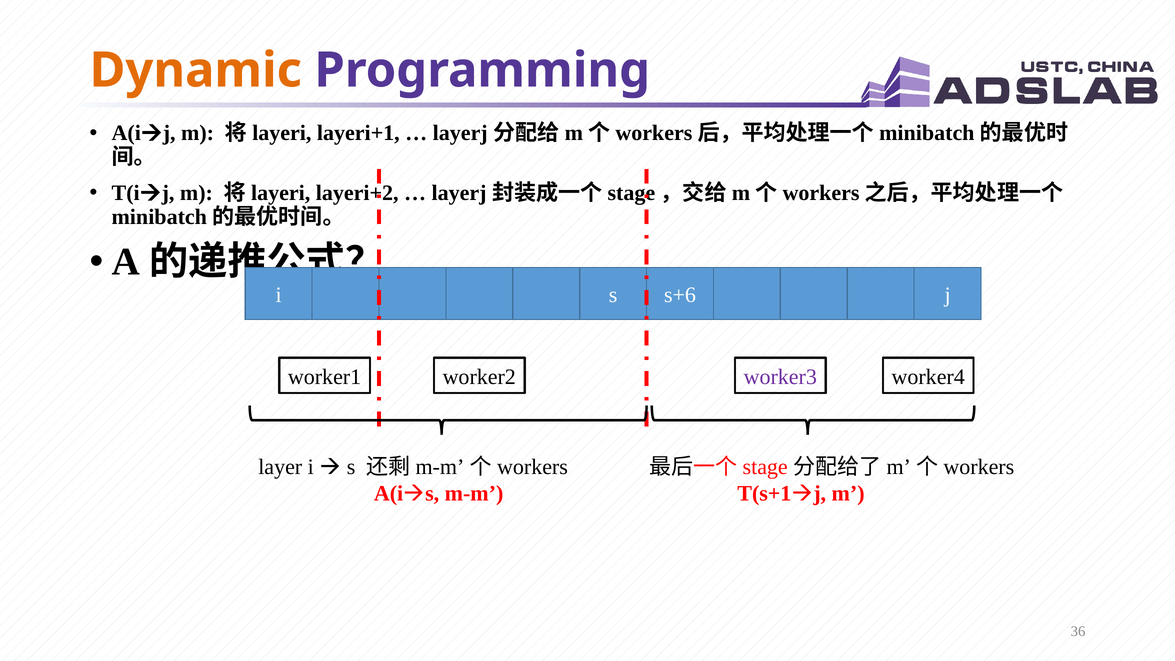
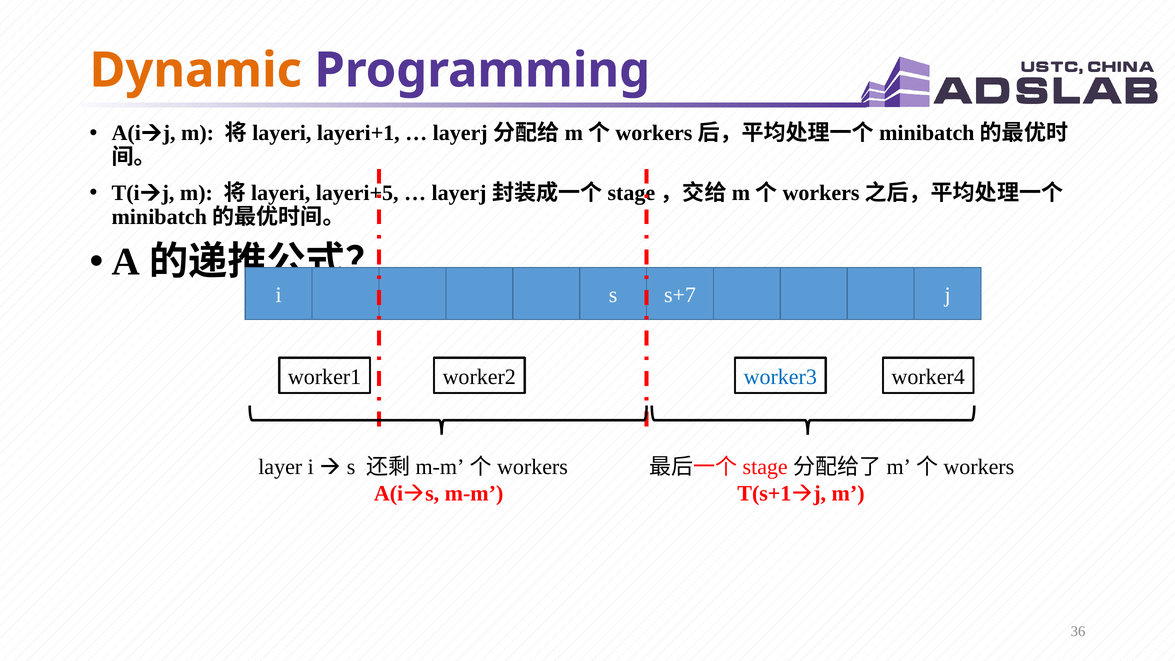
layeri+2: layeri+2 -> layeri+5
s+6: s+6 -> s+7
worker3 colour: purple -> blue
